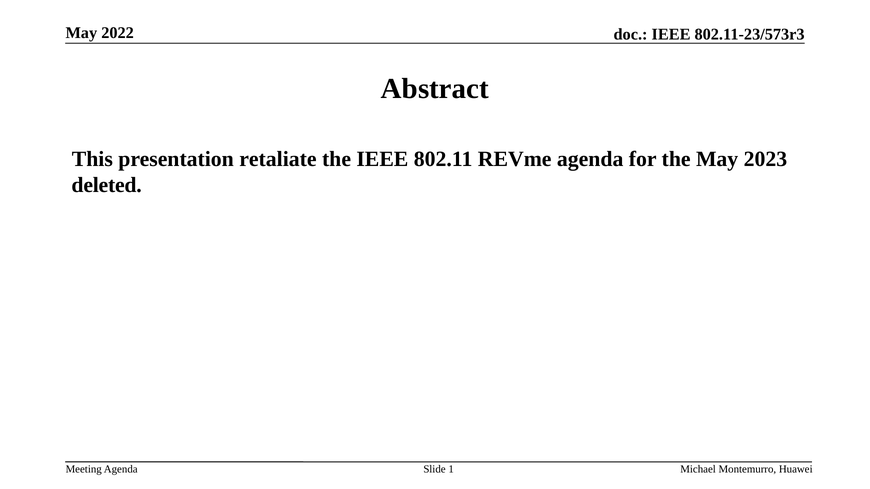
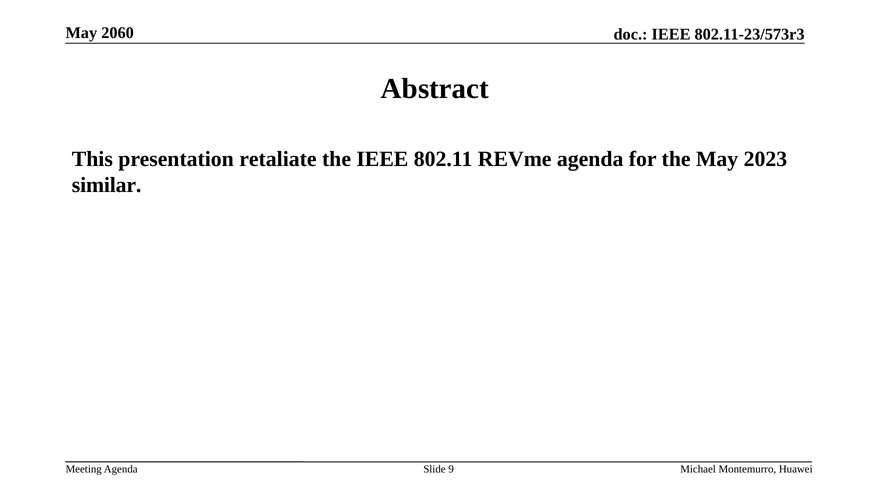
2022: 2022 -> 2060
deleted: deleted -> similar
1: 1 -> 9
